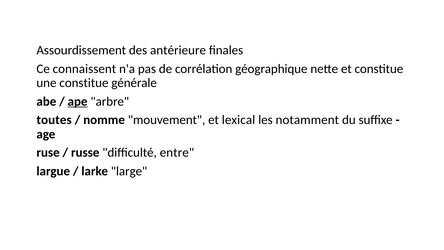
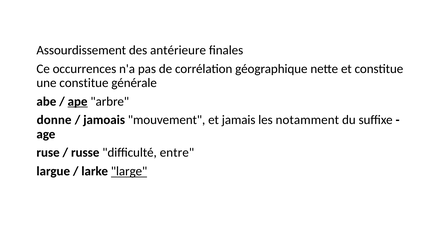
connaissent: connaissent -> occurrences
toutes: toutes -> donne
nomme: nomme -> jamoais
lexical: lexical -> jamais
large underline: none -> present
